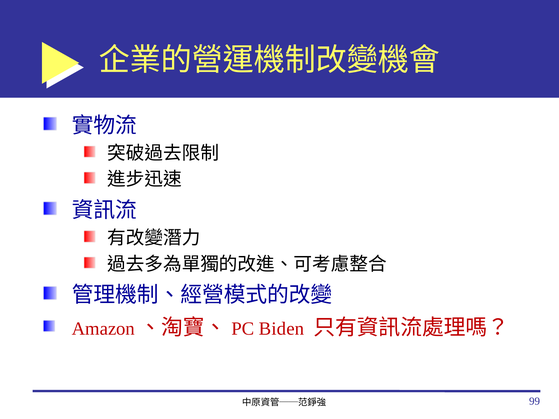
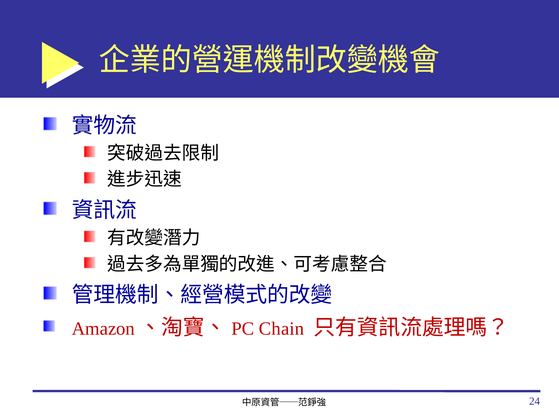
Biden: Biden -> Chain
99: 99 -> 24
